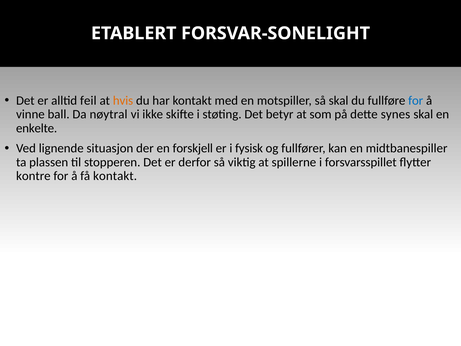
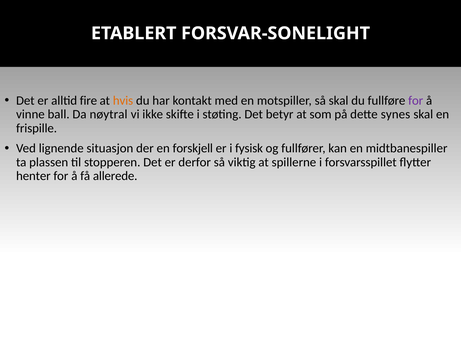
feil: feil -> fire
for at (416, 100) colour: blue -> purple
enkelte: enkelte -> frispille
kontre: kontre -> henter
få kontakt: kontakt -> allerede
